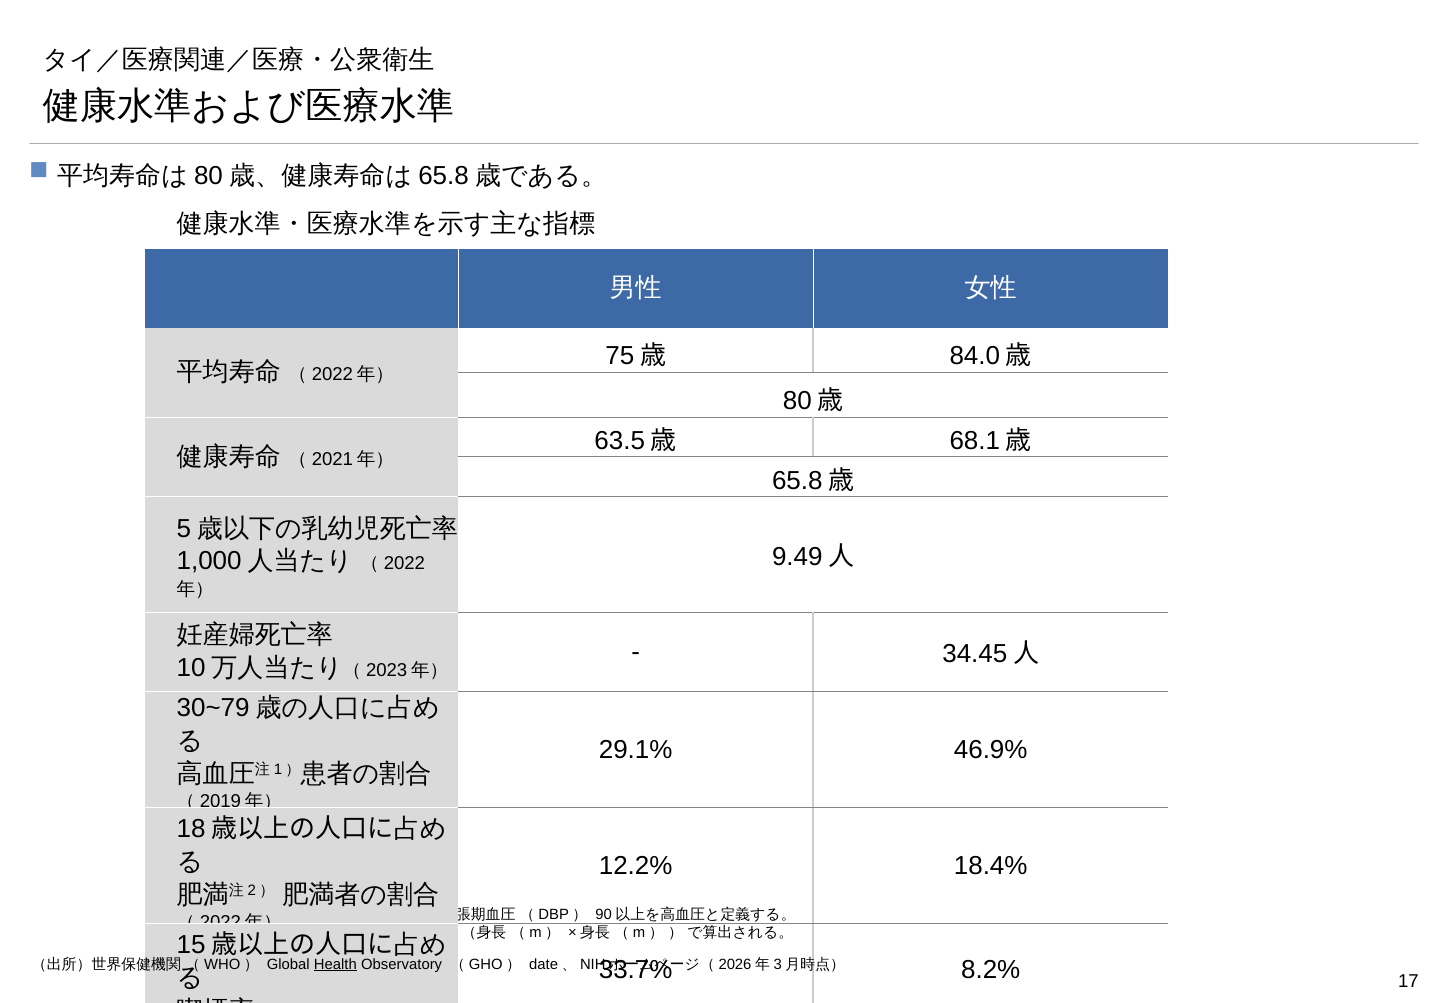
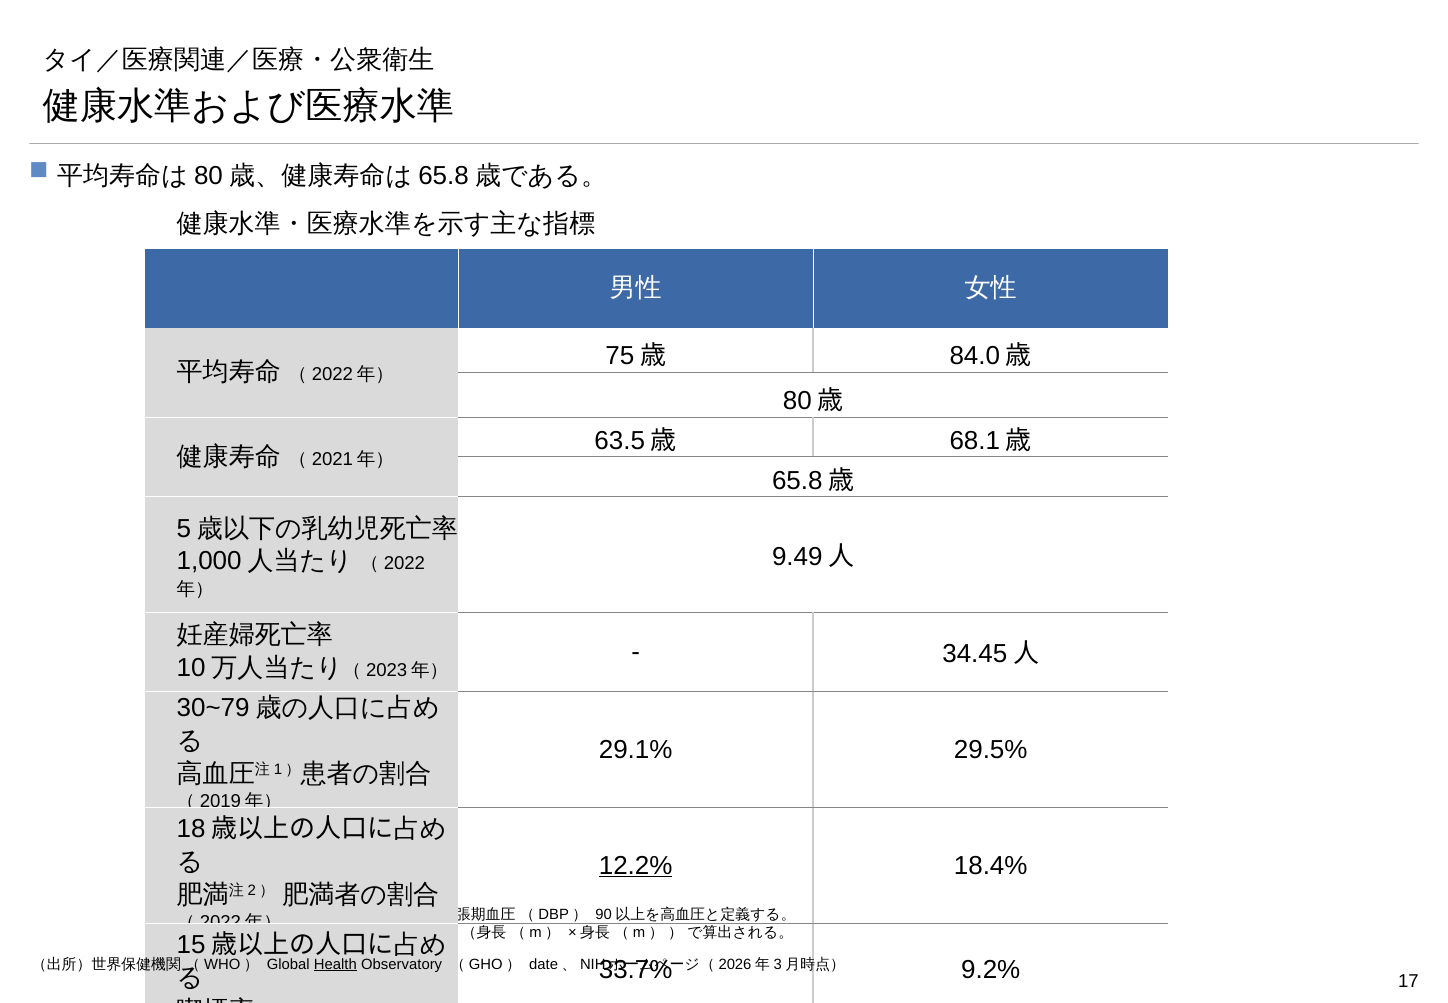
46.9%: 46.9% -> 29.5%
12.2% underline: none -> present
8.2%: 8.2% -> 9.2%
